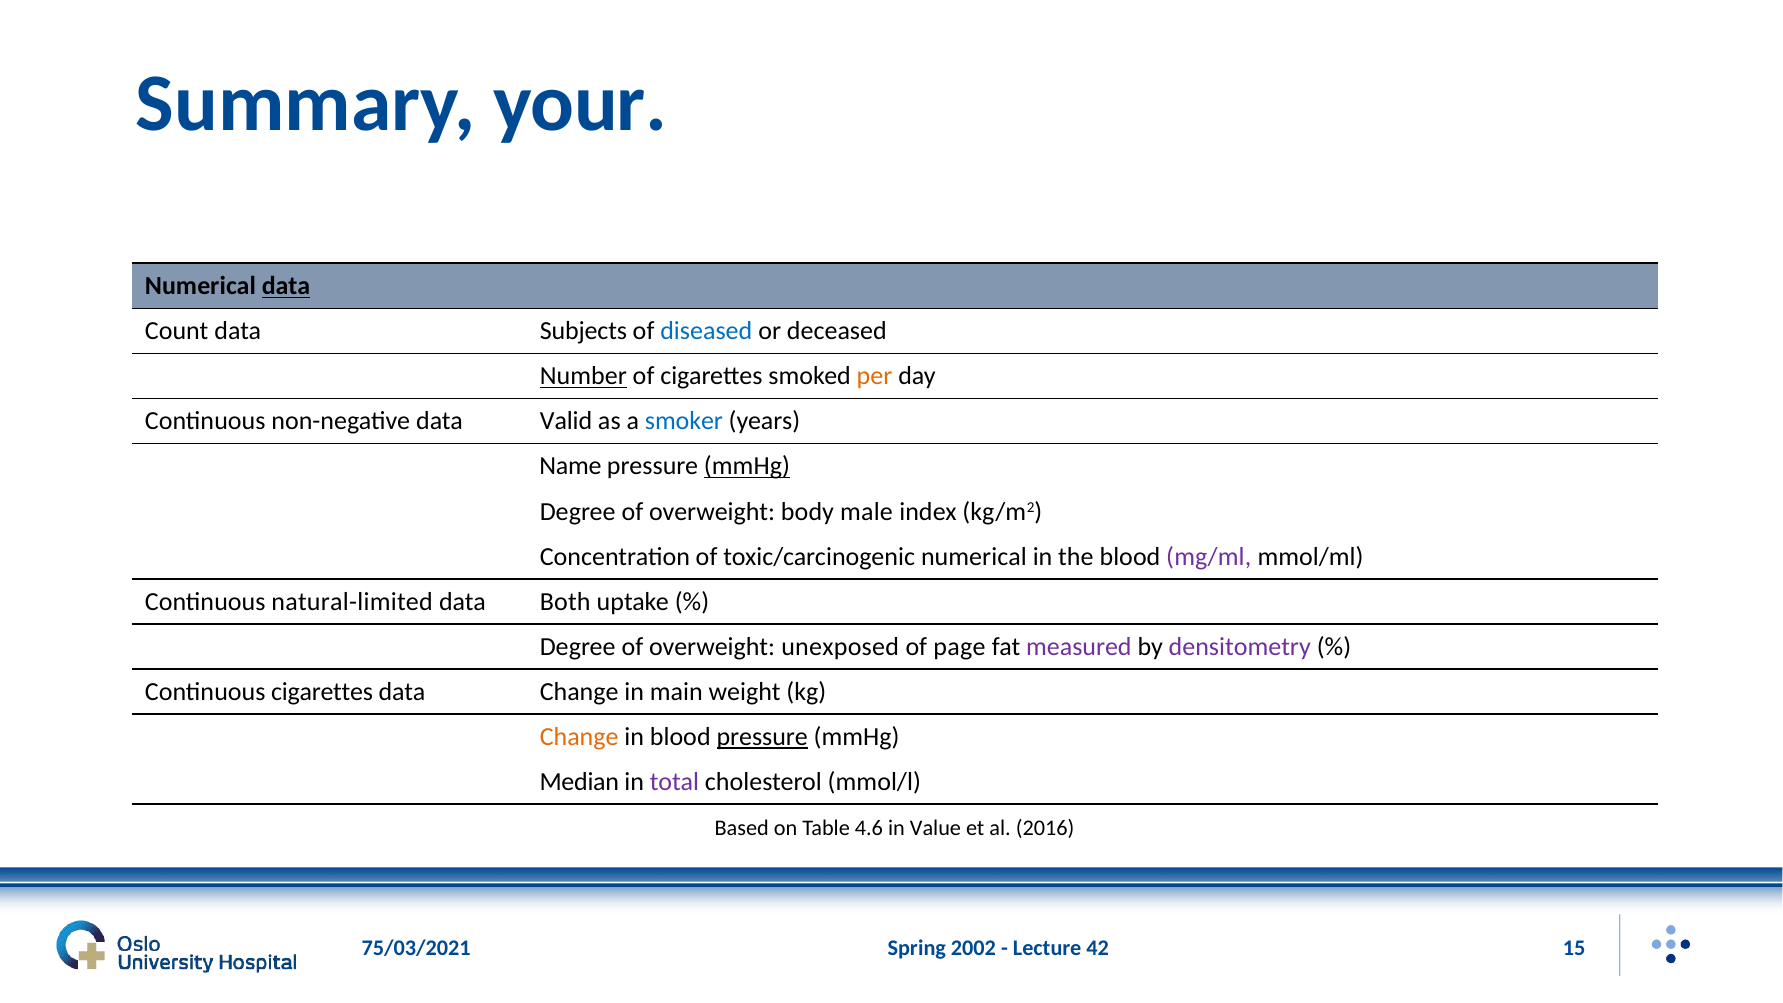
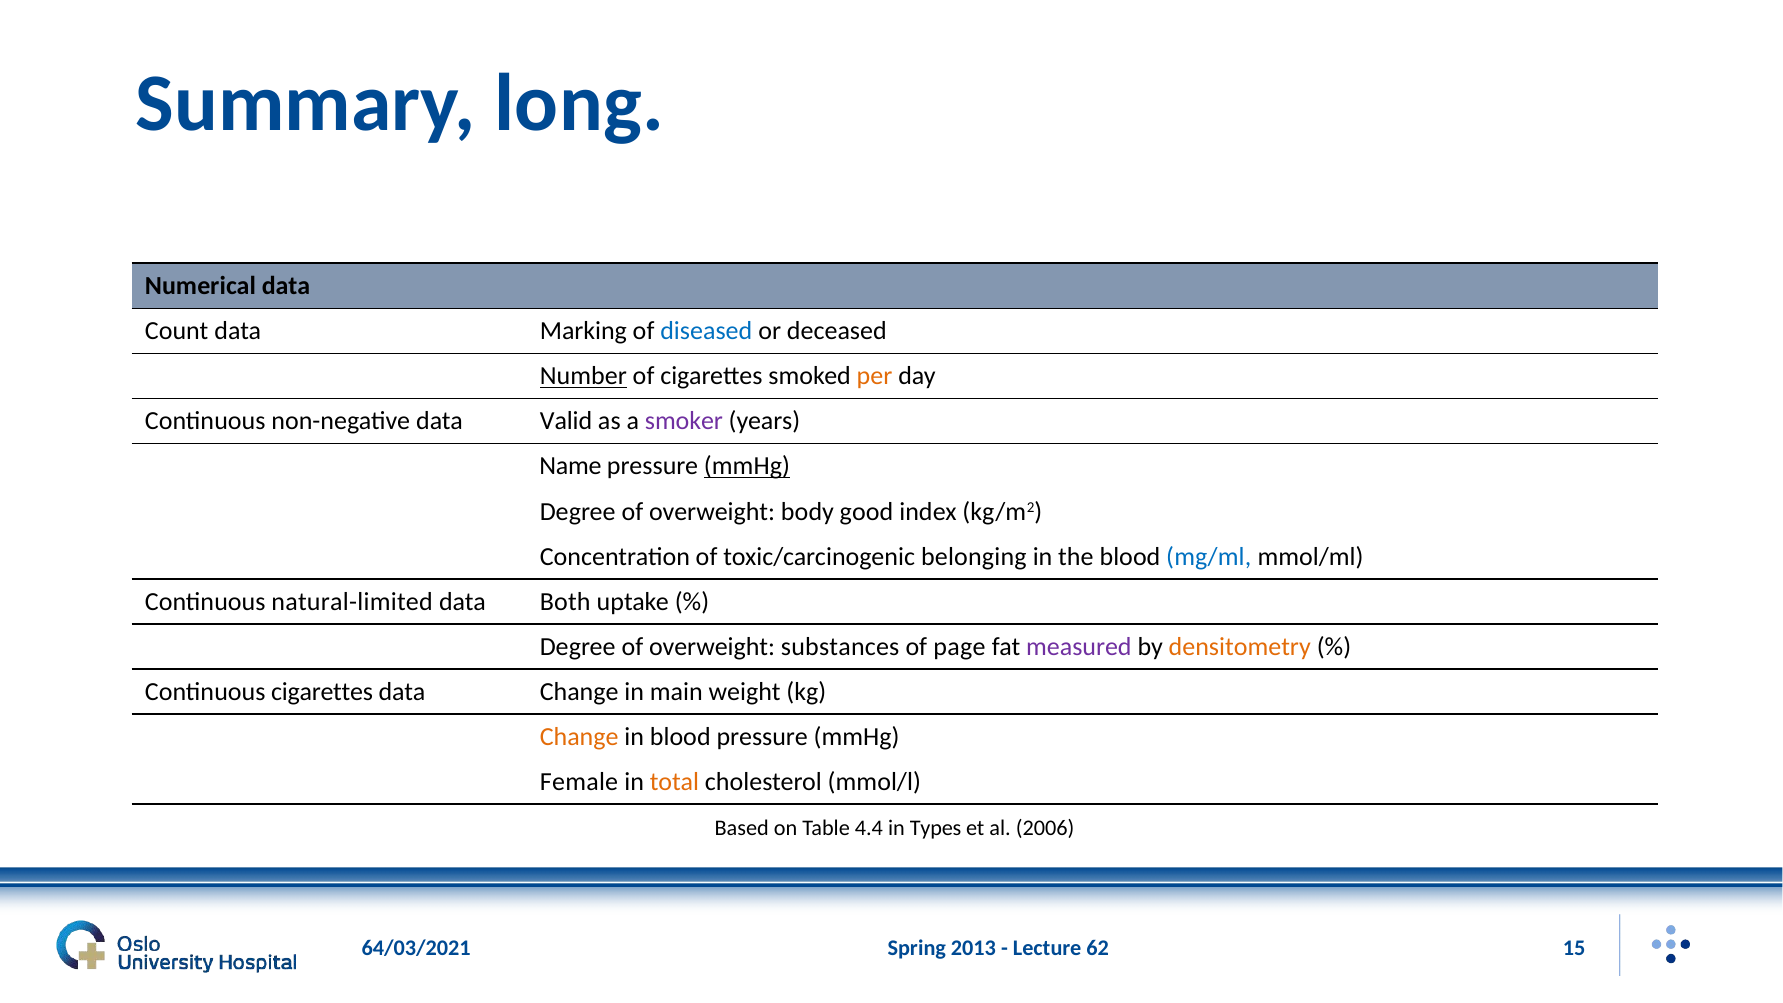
your: your -> long
data at (286, 286) underline: present -> none
Subjects: Subjects -> Marking
smoker colour: blue -> purple
male: male -> good
toxic/carcinogenic numerical: numerical -> belonging
mg/ml colour: purple -> blue
unexposed: unexposed -> substances
densitometry colour: purple -> orange
pressure at (762, 737) underline: present -> none
Median: Median -> Female
total colour: purple -> orange
4.6: 4.6 -> 4.4
Value: Value -> Types
2016: 2016 -> 2006
2002: 2002 -> 2013
42: 42 -> 62
75/03/2021: 75/03/2021 -> 64/03/2021
